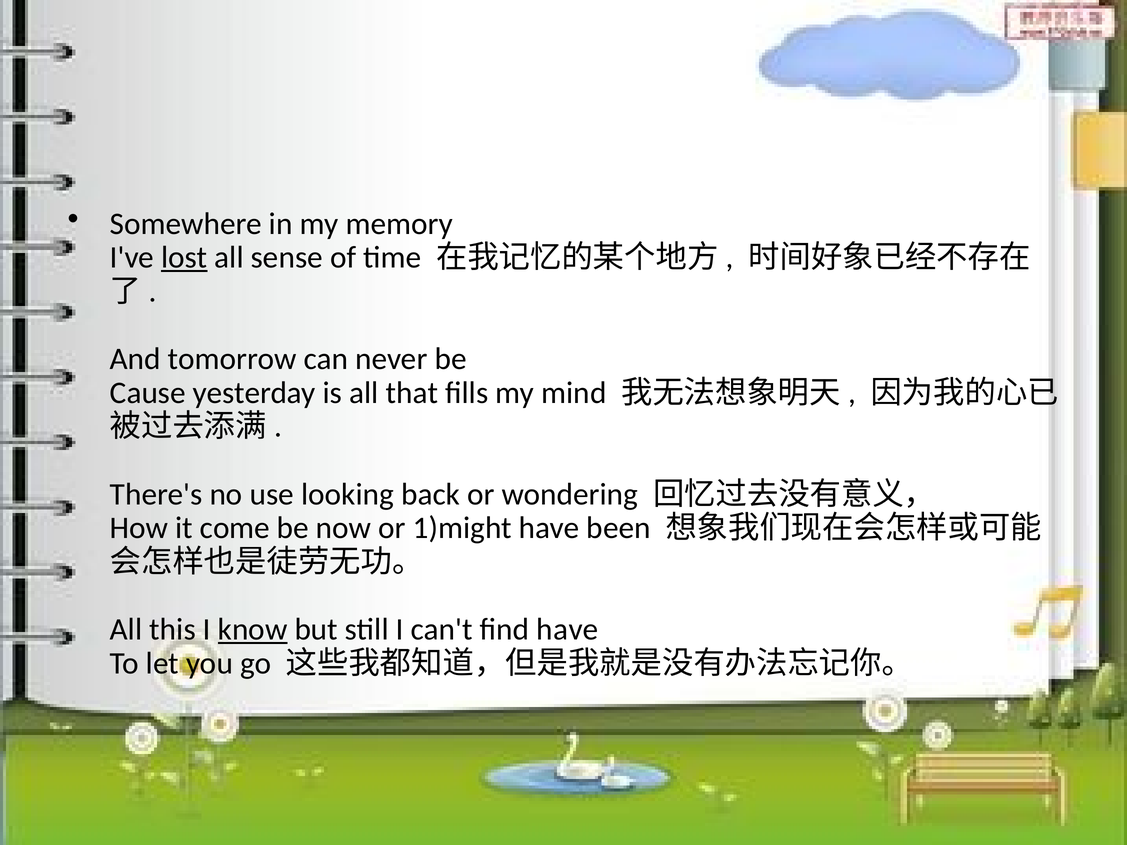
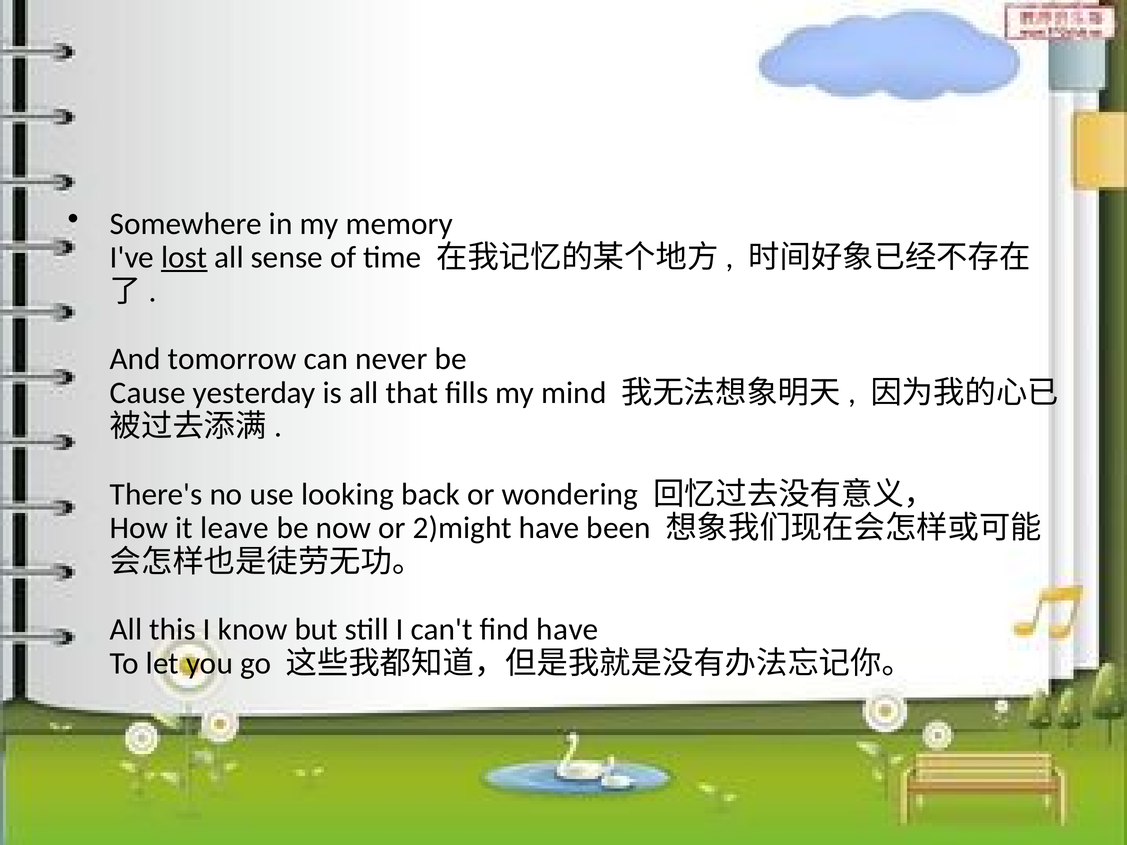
come: come -> leave
1)might: 1)might -> 2)might
know underline: present -> none
